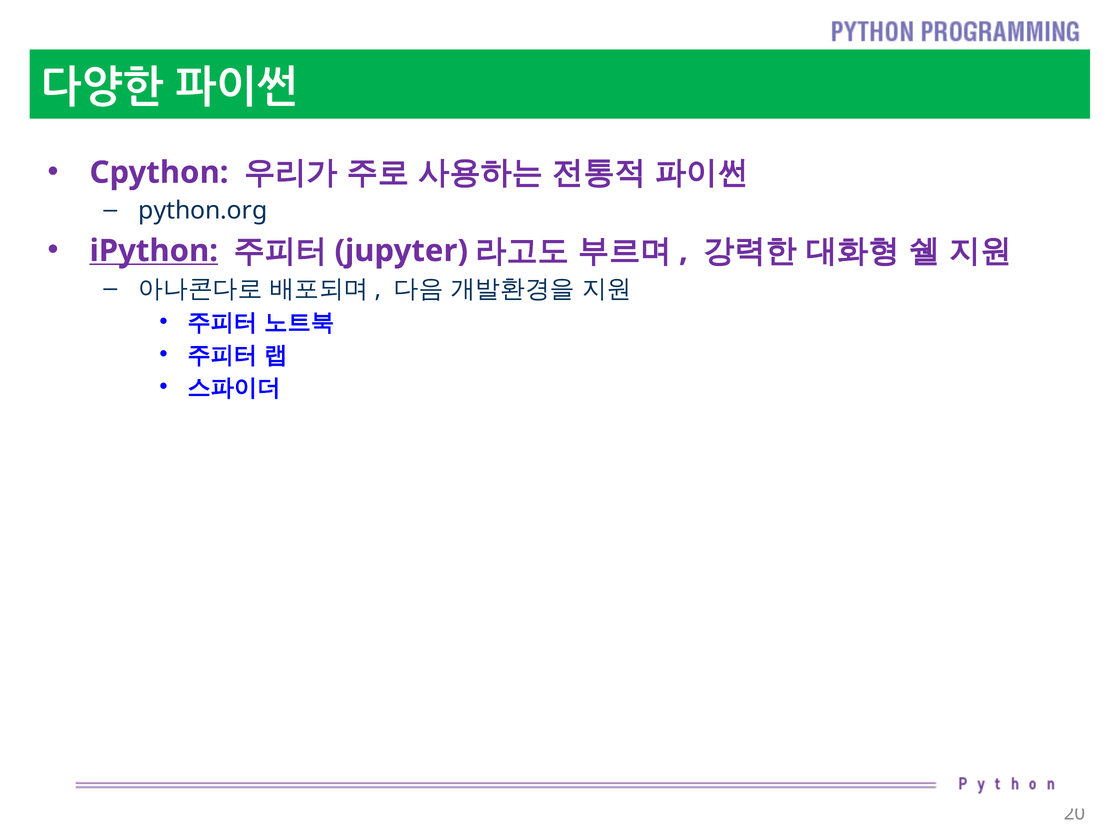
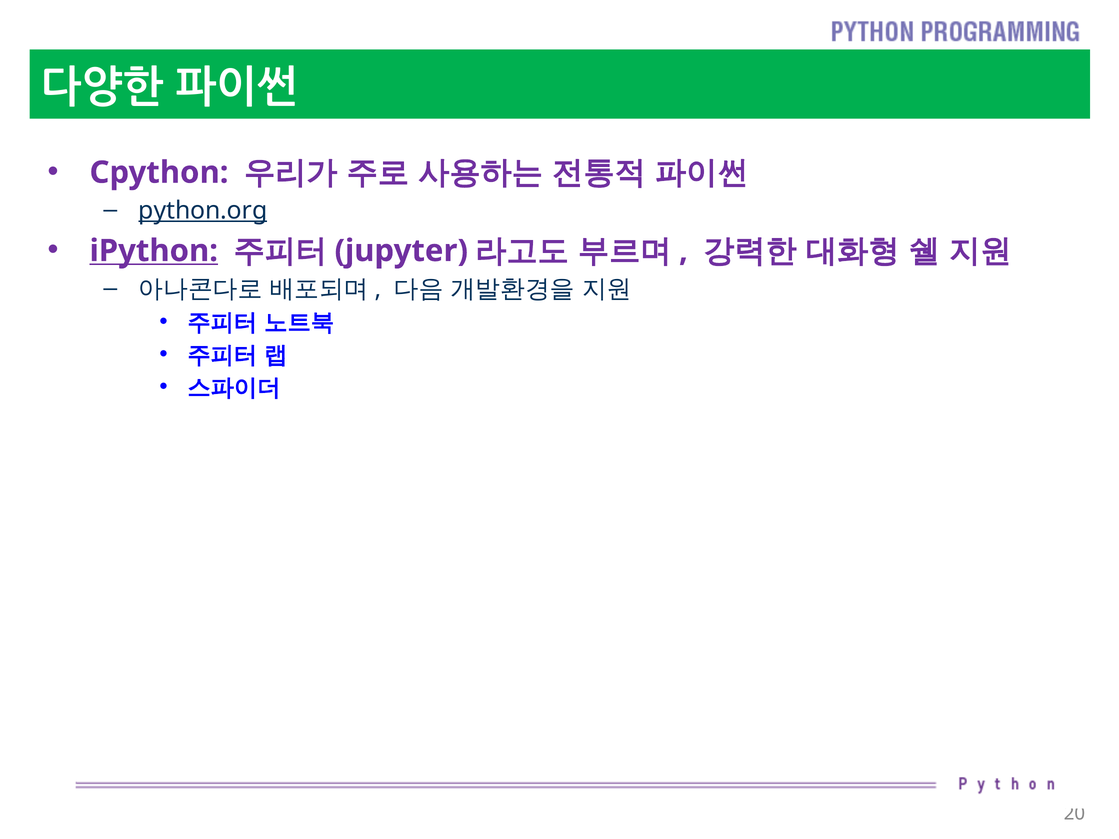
python.org underline: none -> present
